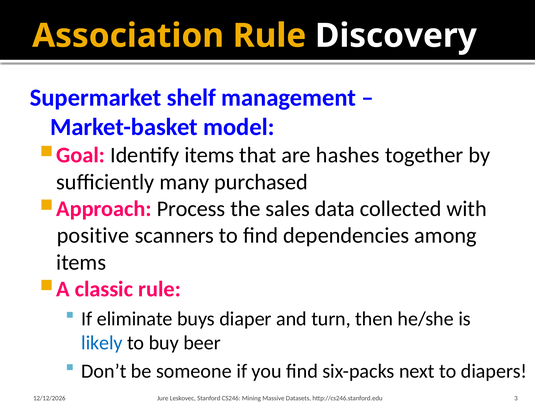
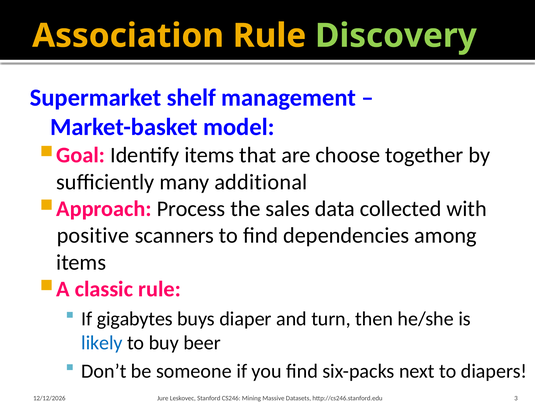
Discovery colour: white -> light green
hashes: hashes -> choose
purchased: purchased -> additional
eliminate: eliminate -> gigabytes
